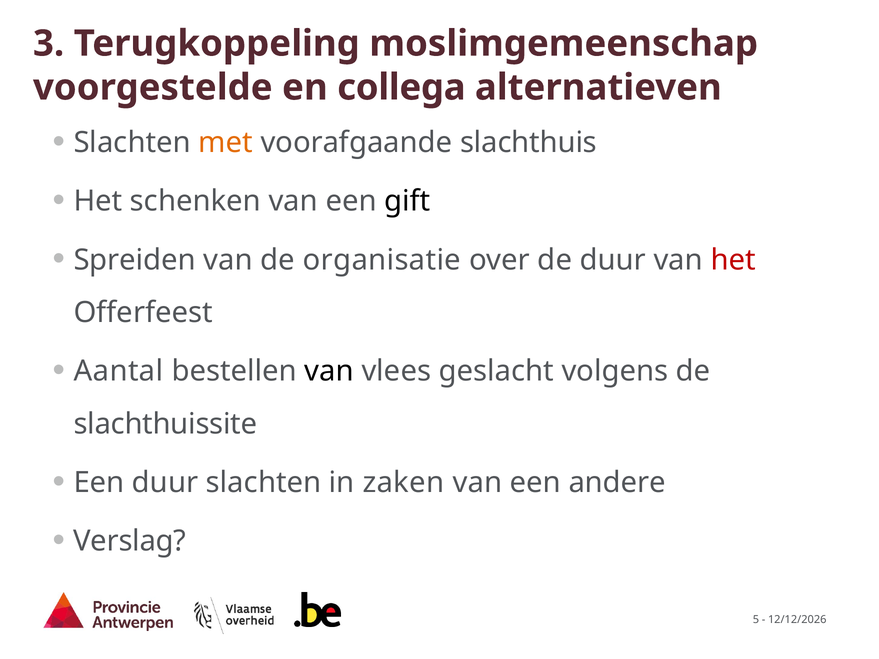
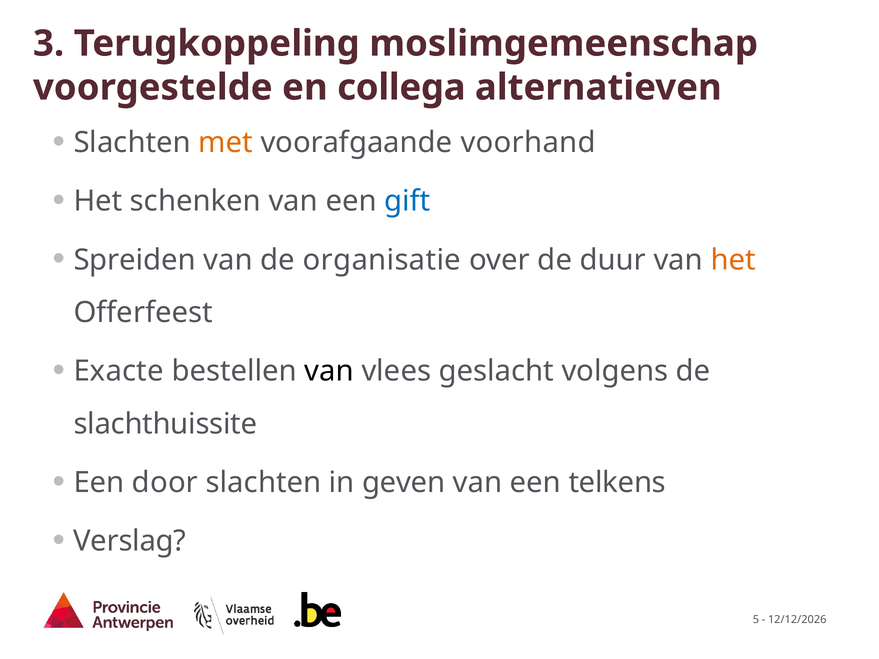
slachthuis: slachthuis -> voorhand
gift colour: black -> blue
het at (733, 260) colour: red -> orange
Aantal: Aantal -> Exacte
Een duur: duur -> door
zaken: zaken -> geven
andere: andere -> telkens
